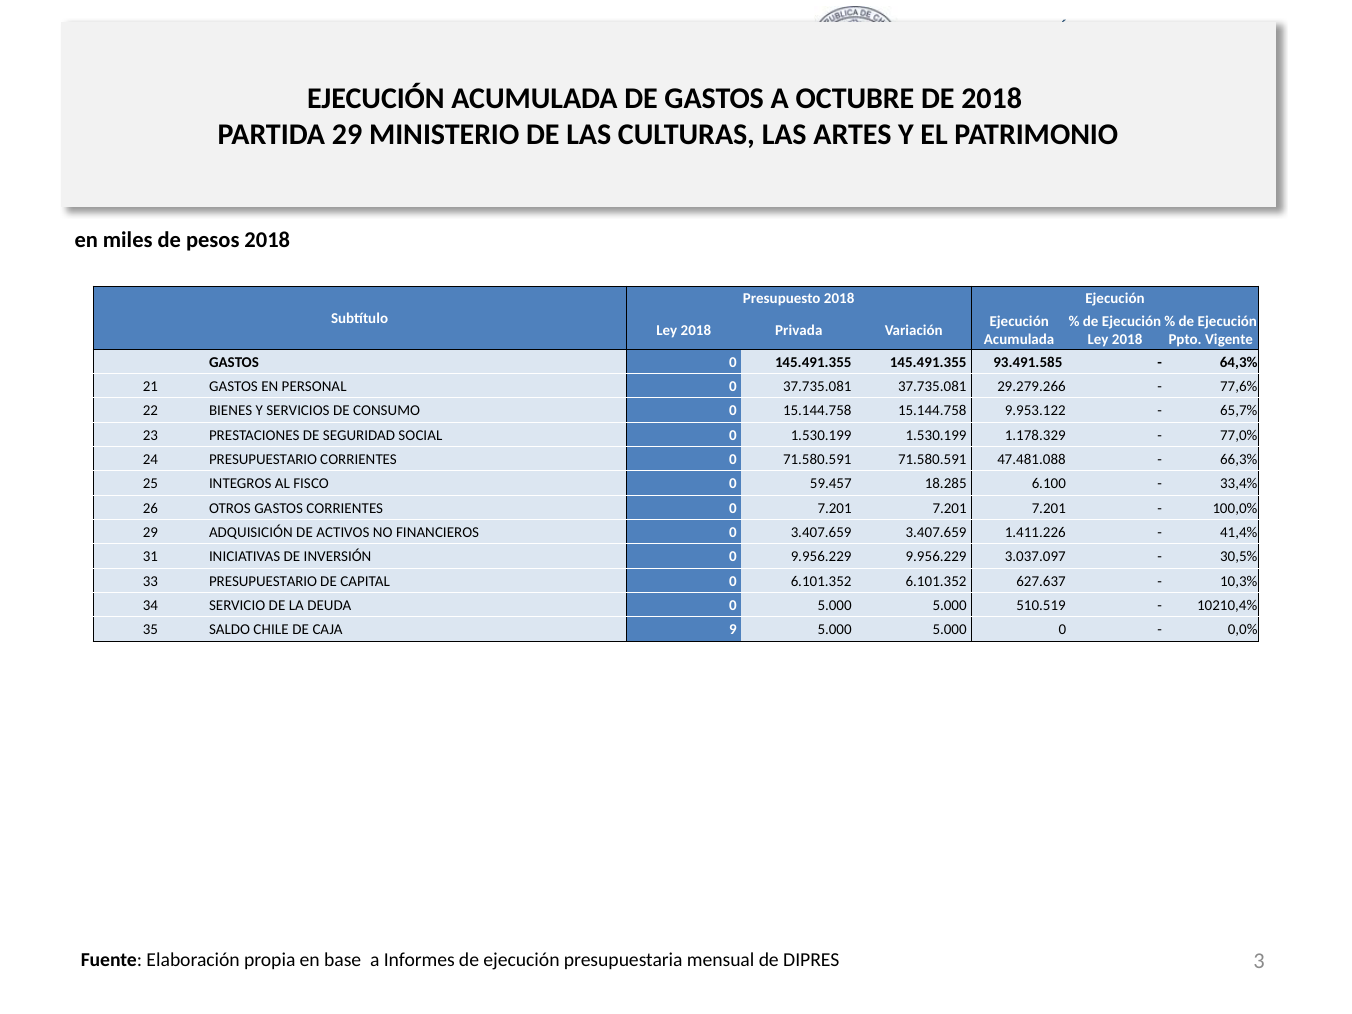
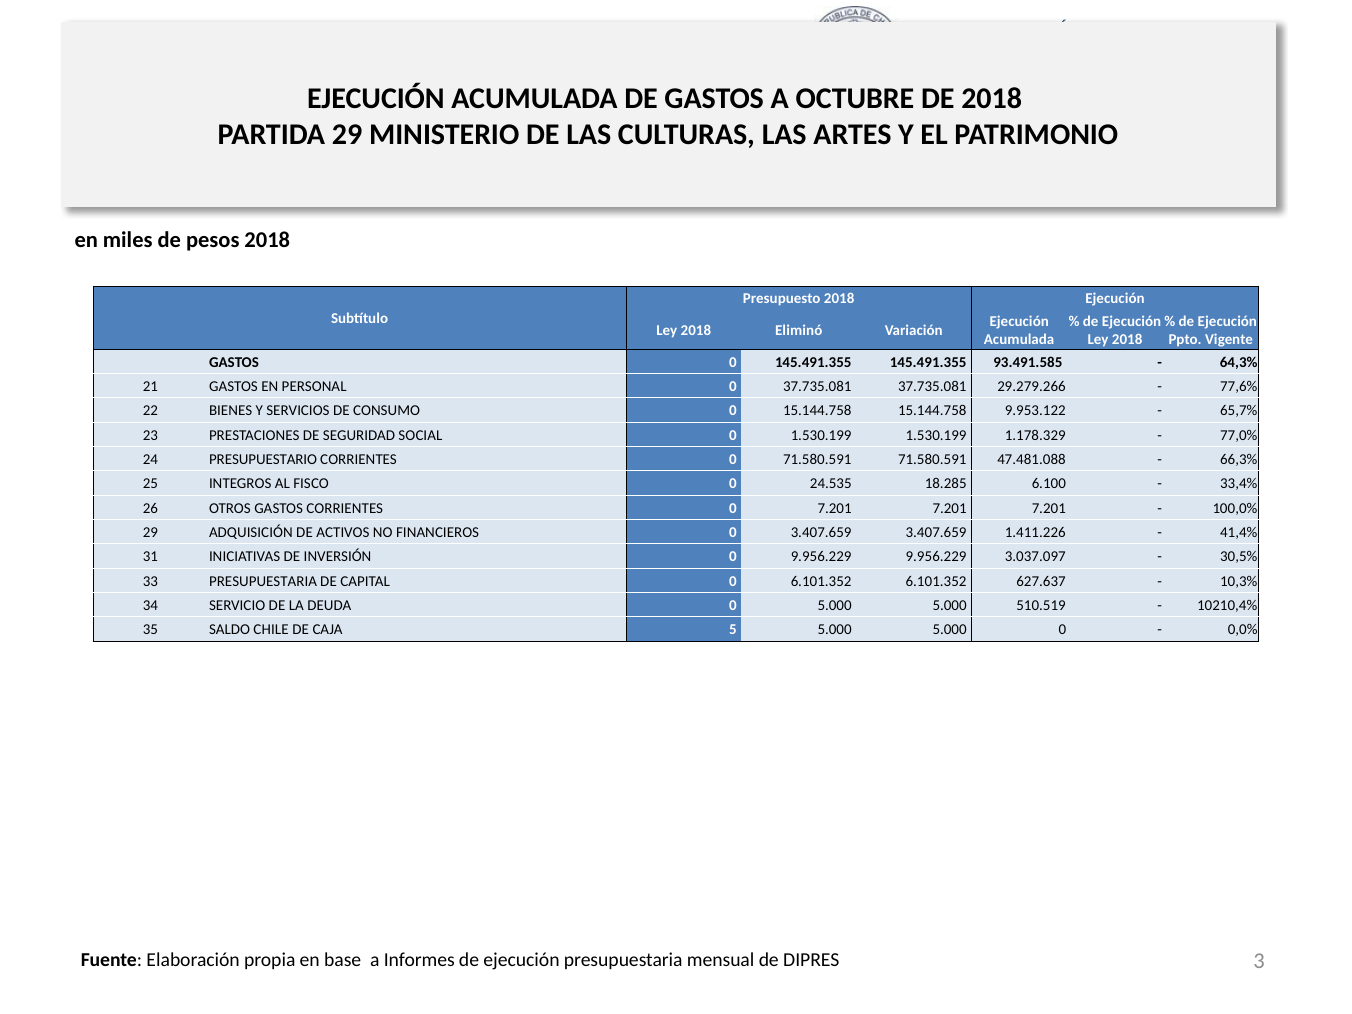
Privada: Privada -> Eliminó
59.457: 59.457 -> 24.535
33 PRESUPUESTARIO: PRESUPUESTARIO -> PRESUPUESTARIA
9: 9 -> 5
